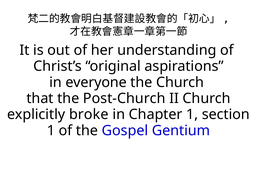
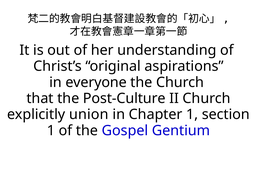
Post-Church: Post-Church -> Post-Culture
broke: broke -> union
